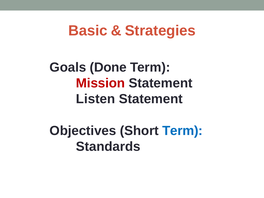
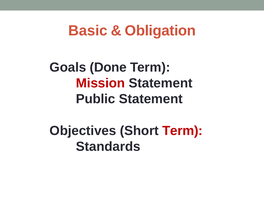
Strategies: Strategies -> Obligation
Listen: Listen -> Public
Term at (182, 131) colour: blue -> red
